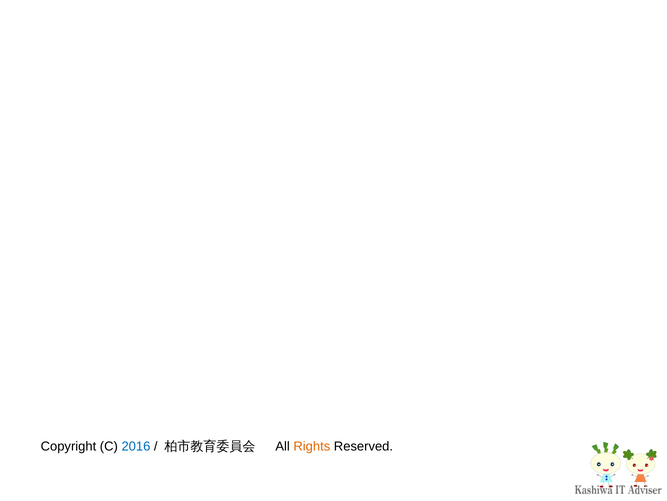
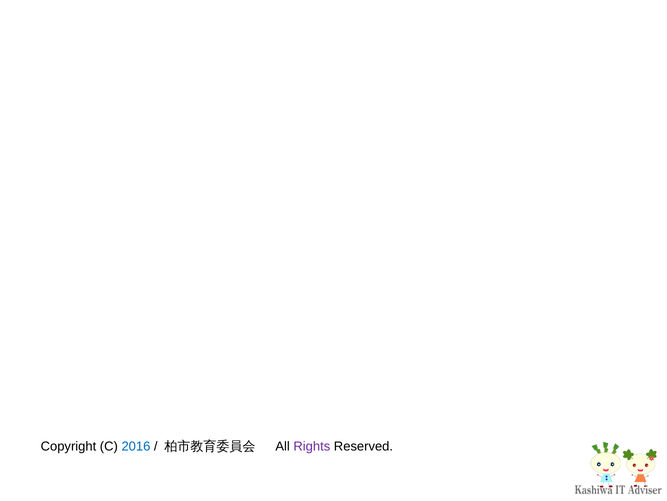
Rights colour: orange -> purple
